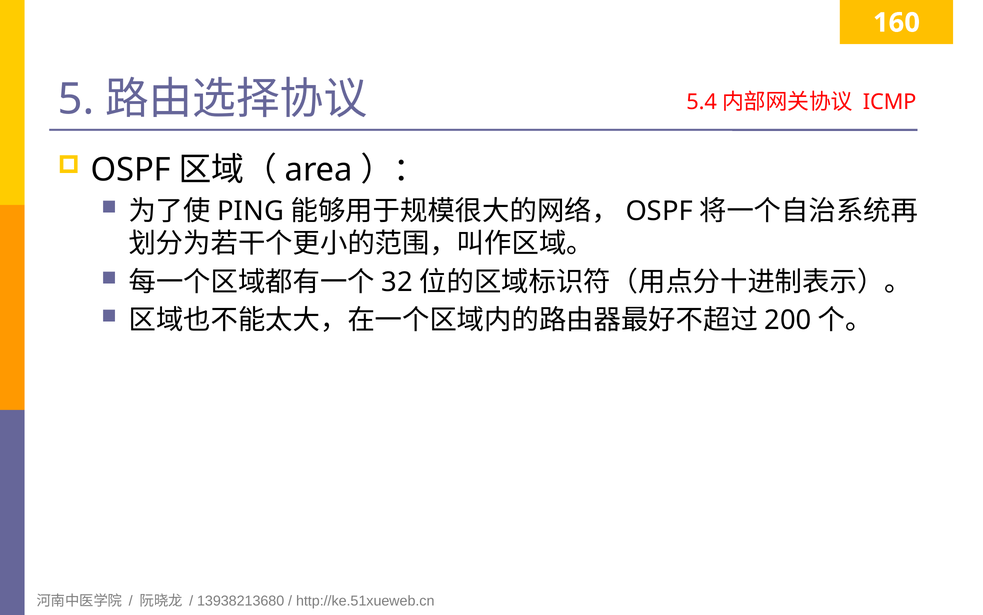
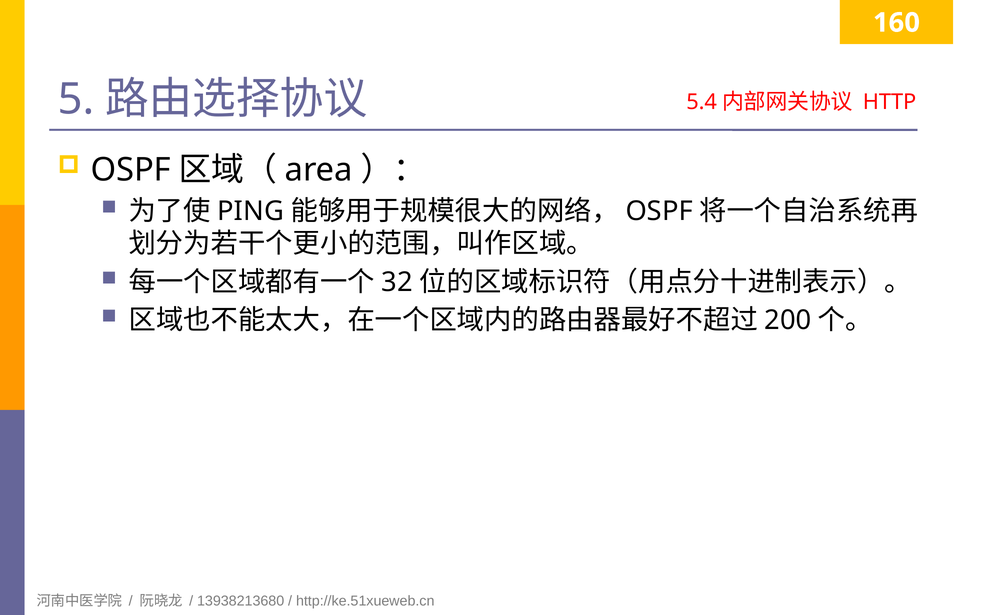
ICMP: ICMP -> HTTP
